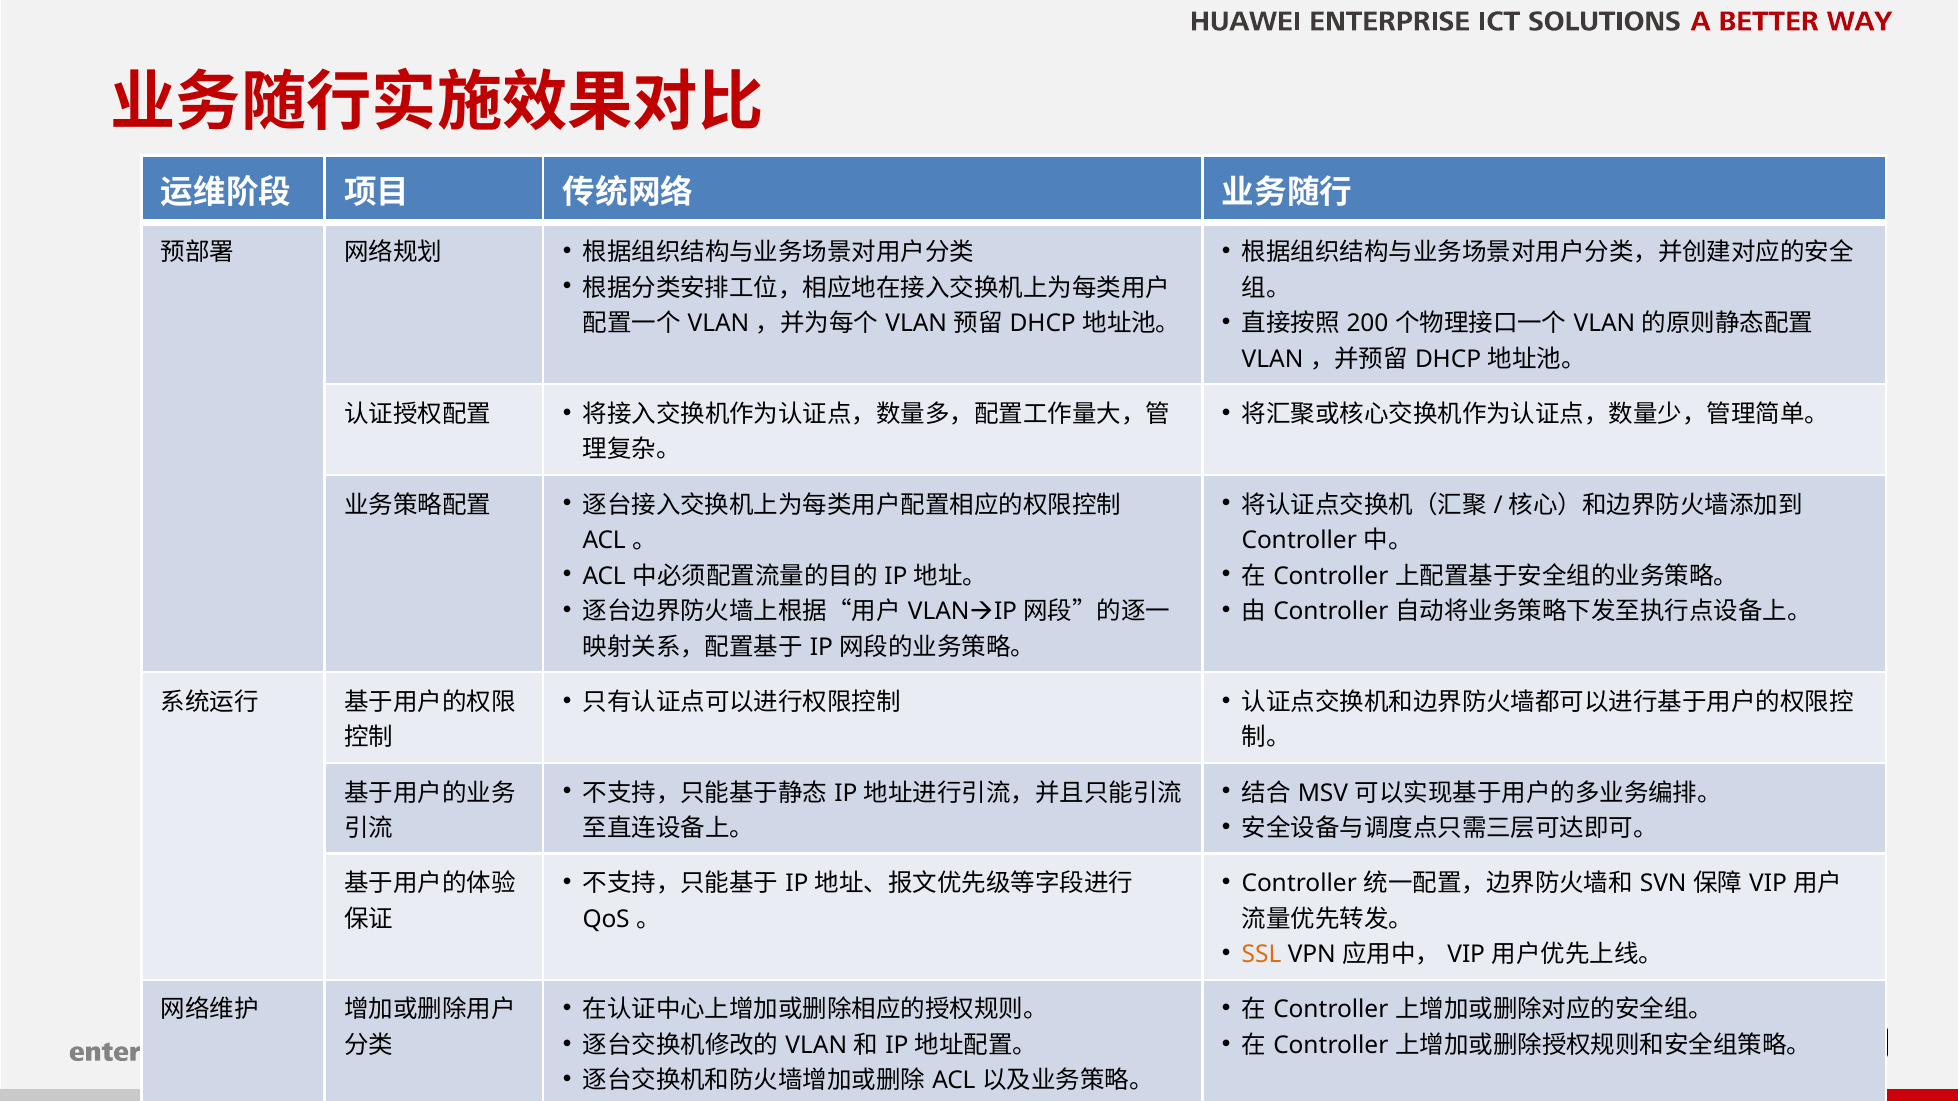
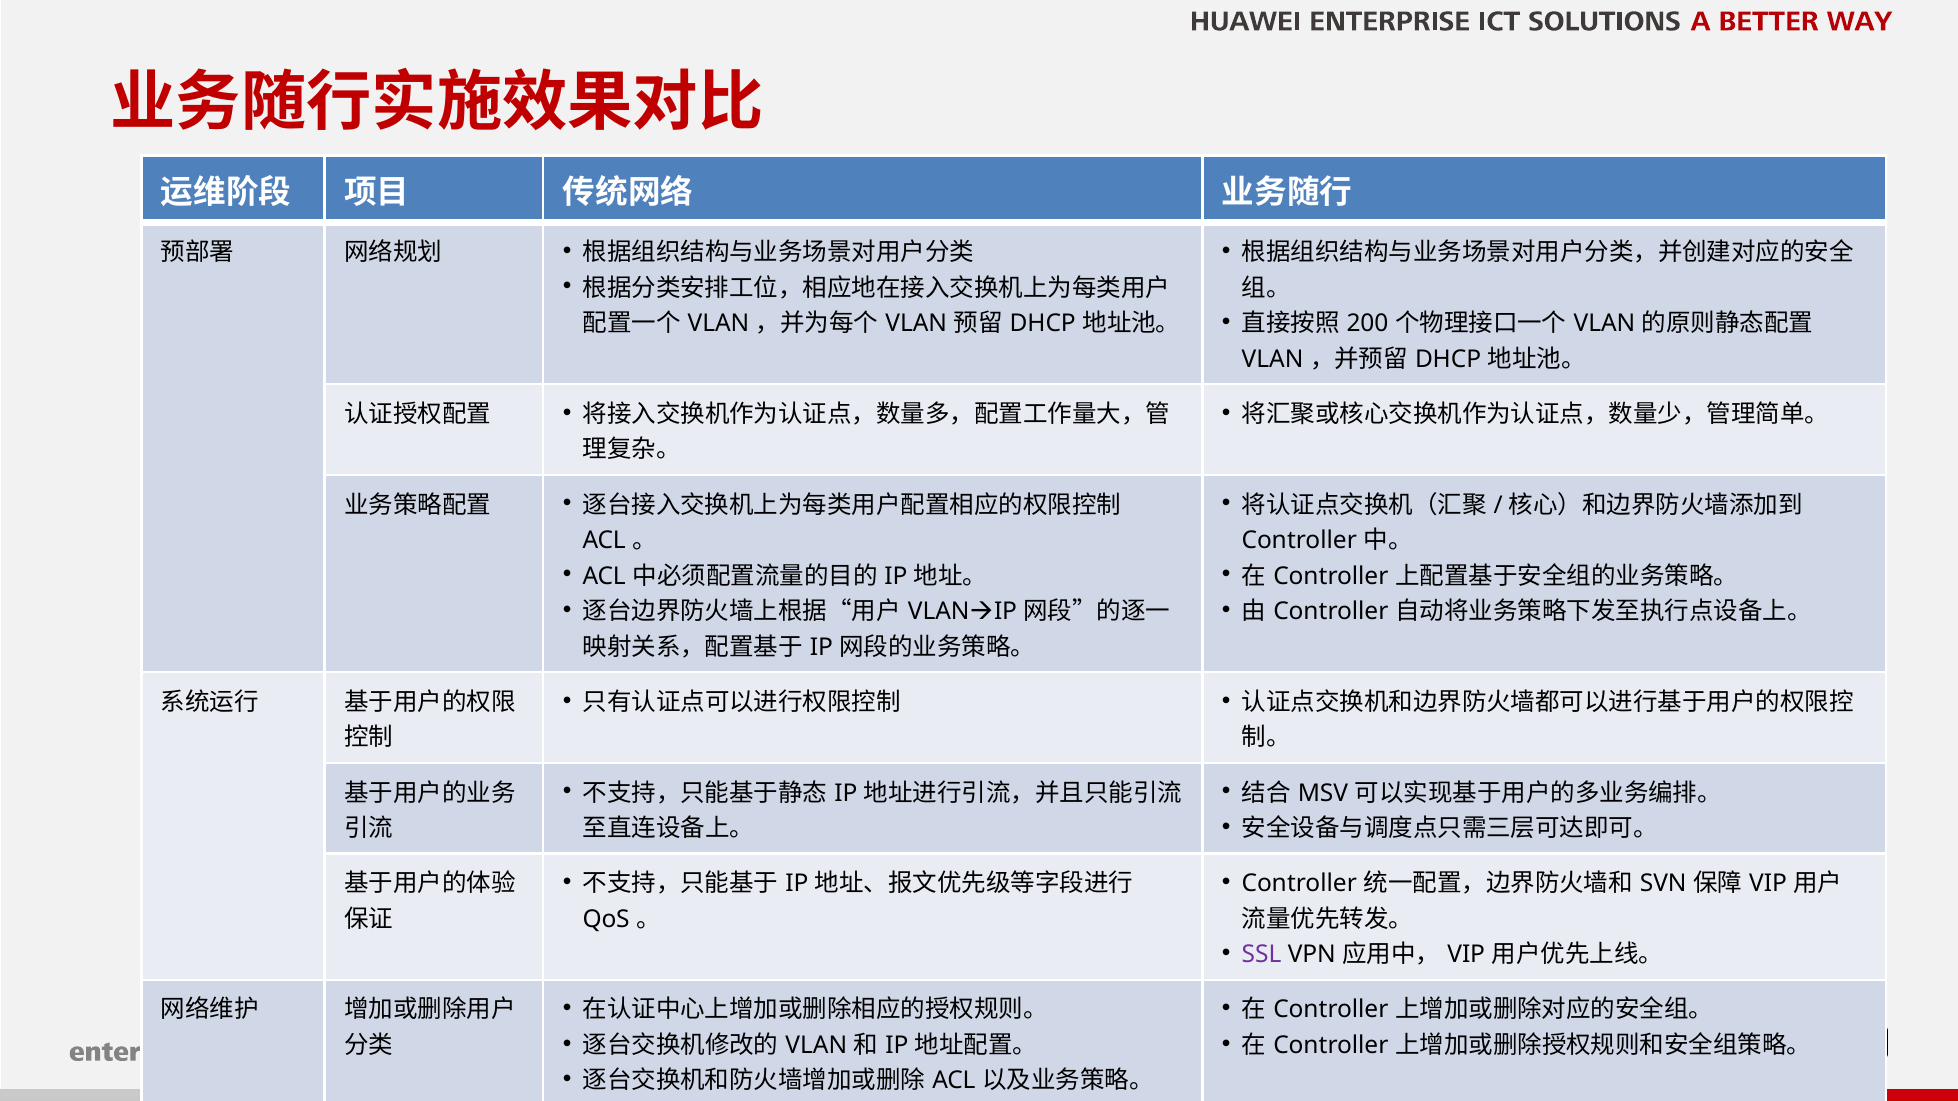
SSL colour: orange -> purple
